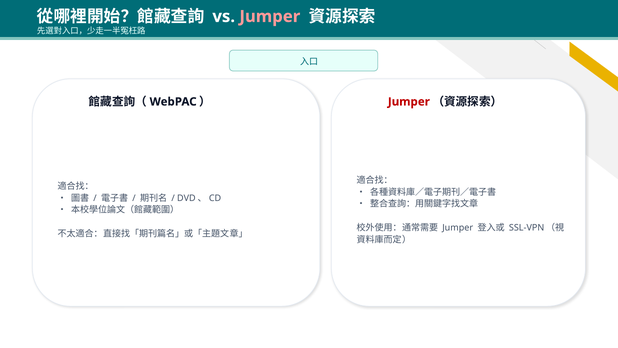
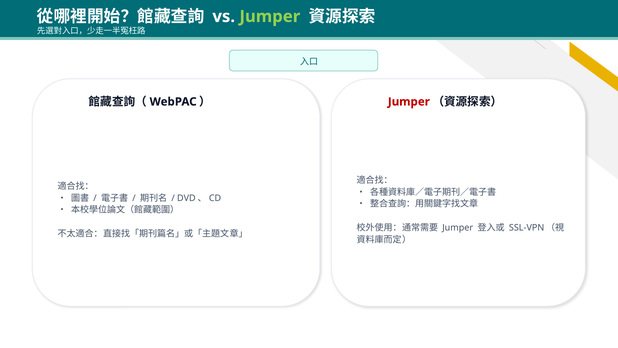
Jumper at (270, 16) colour: pink -> light green
